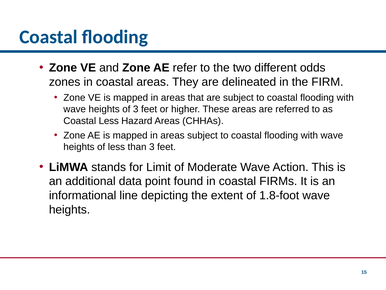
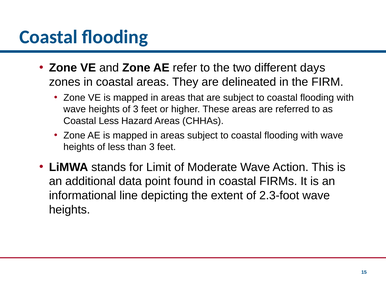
odds: odds -> days
1.8-foot: 1.8-foot -> 2.3-foot
